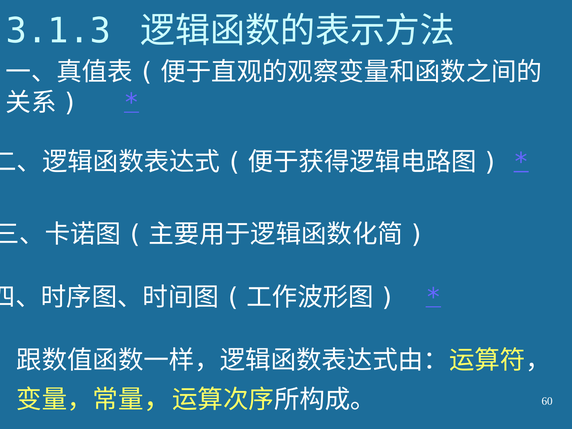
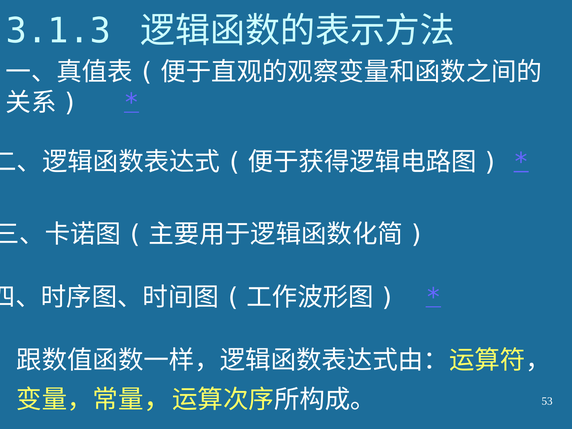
60: 60 -> 53
